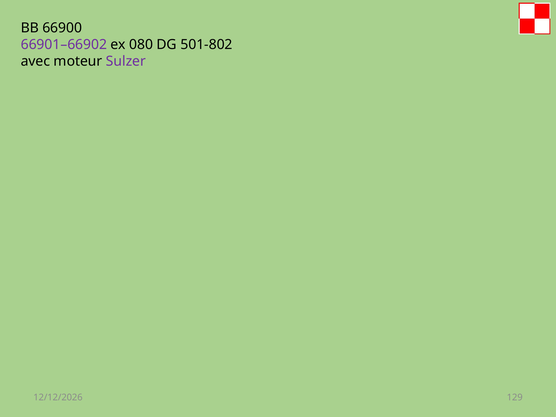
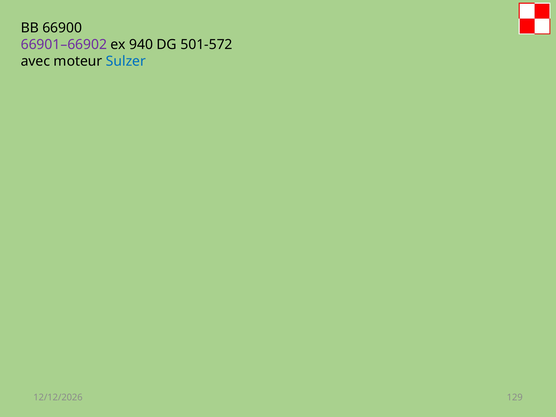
080: 080 -> 940
501-802: 501-802 -> 501-572
Sulzer colour: purple -> blue
